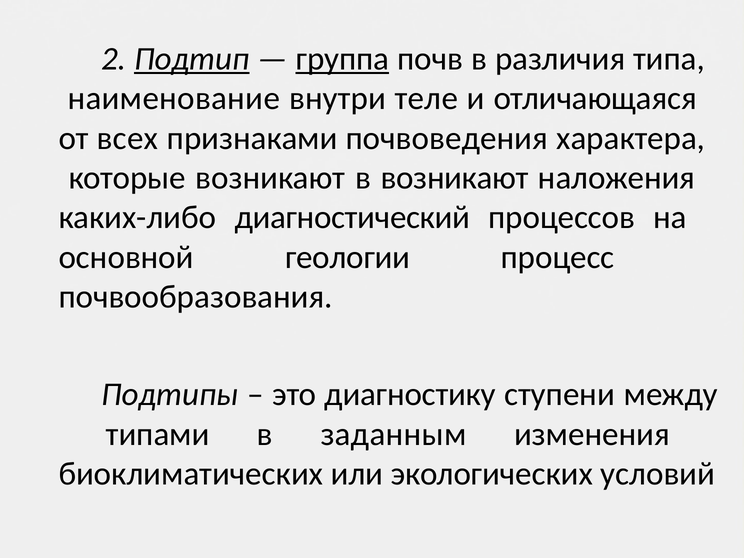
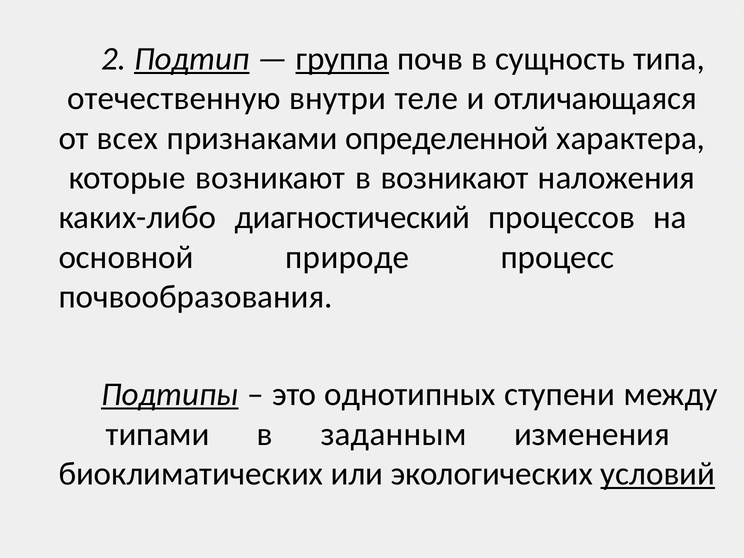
различия: различия -> сущность
наименование: наименование -> отечественную
почвоведения: почвоведения -> определенной
геологии: геологии -> природе
Подтипы underline: none -> present
диагностику: диагностику -> однотипных
условий underline: none -> present
